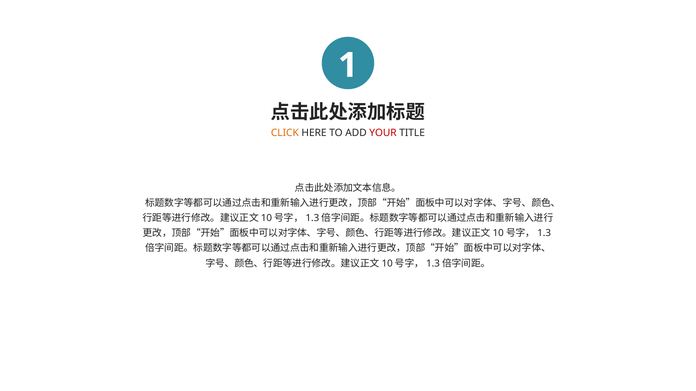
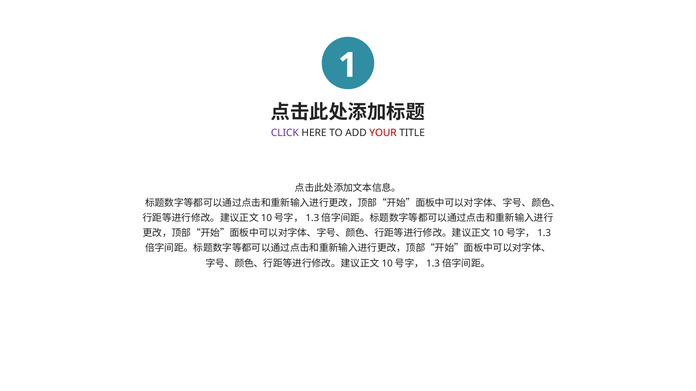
CLICK colour: orange -> purple
